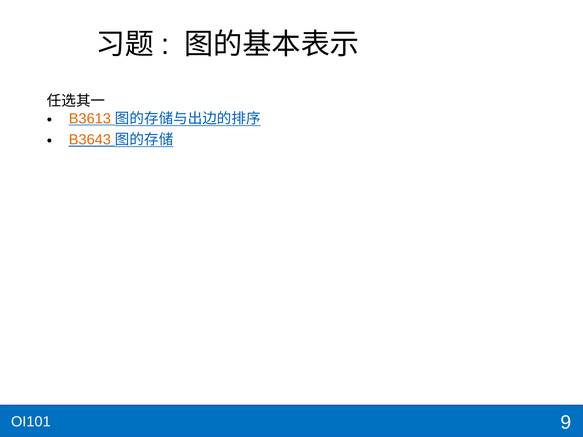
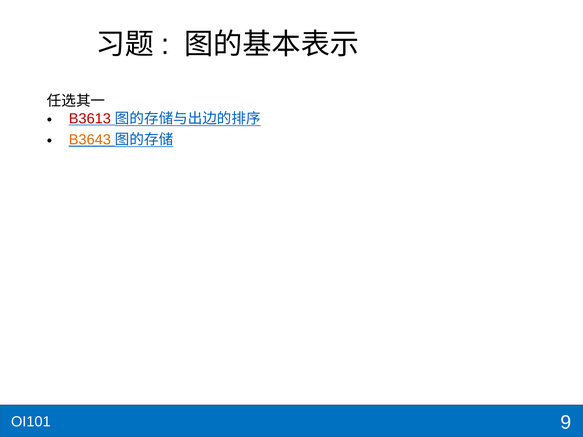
B3613 colour: orange -> red
